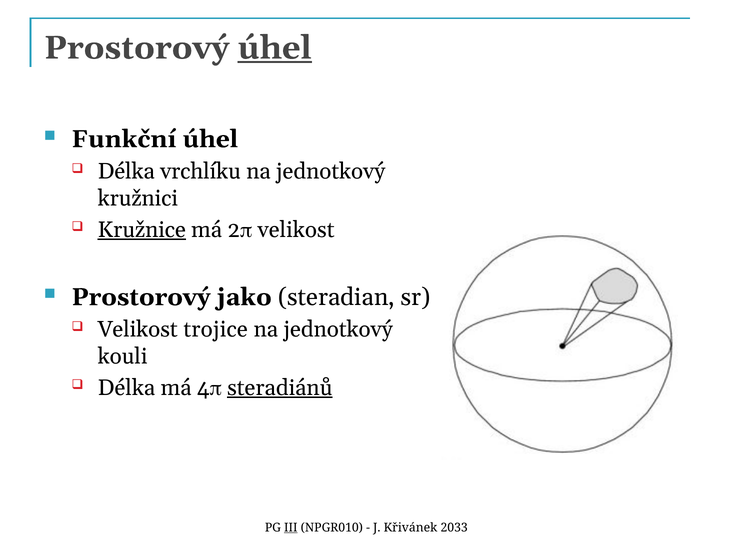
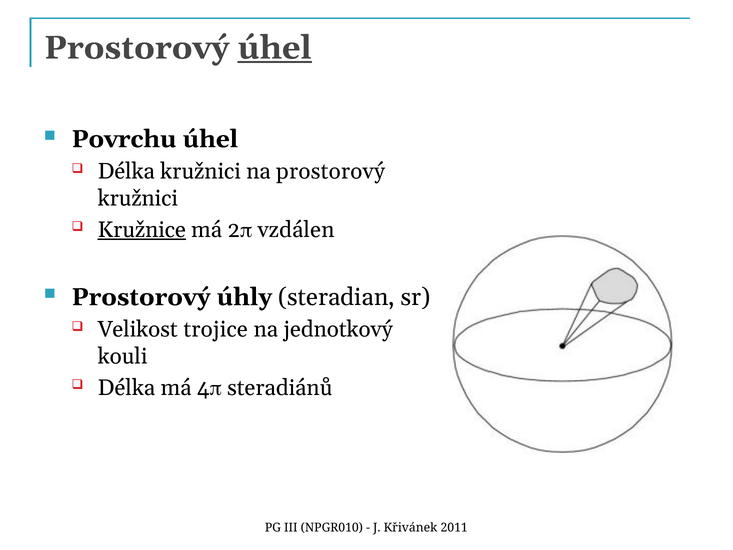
Funkční: Funkční -> Povrchu
Délka vrchlíku: vrchlíku -> kružnici
jednotkový at (331, 171): jednotkový -> prostorový
velikost at (296, 230): velikost -> vzdálen
jako: jako -> úhly
steradiánů underline: present -> none
III underline: present -> none
2033: 2033 -> 2011
